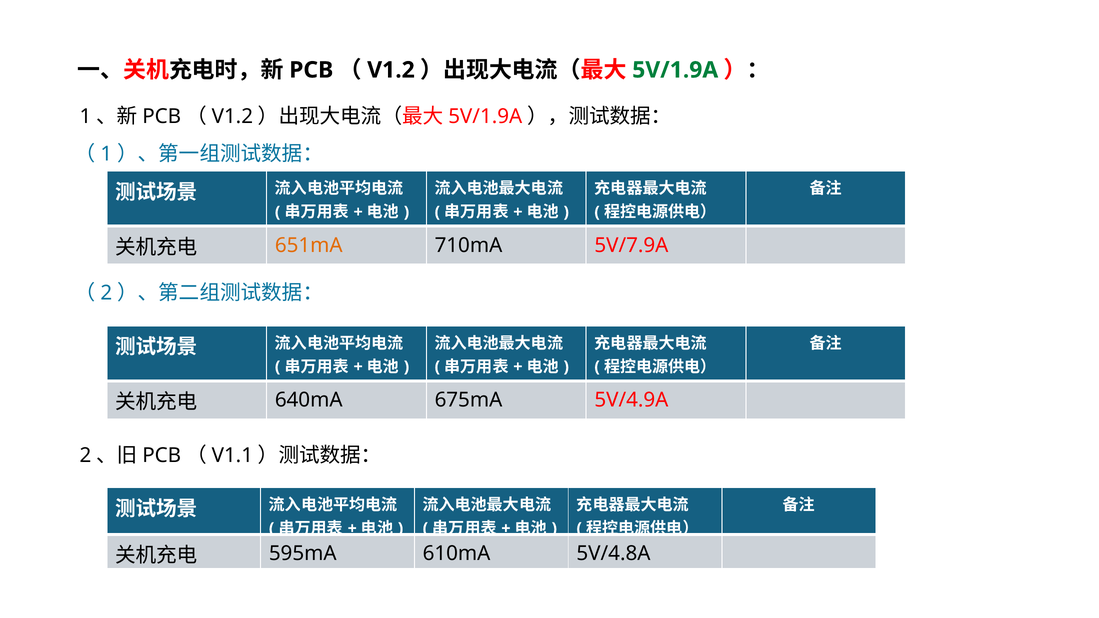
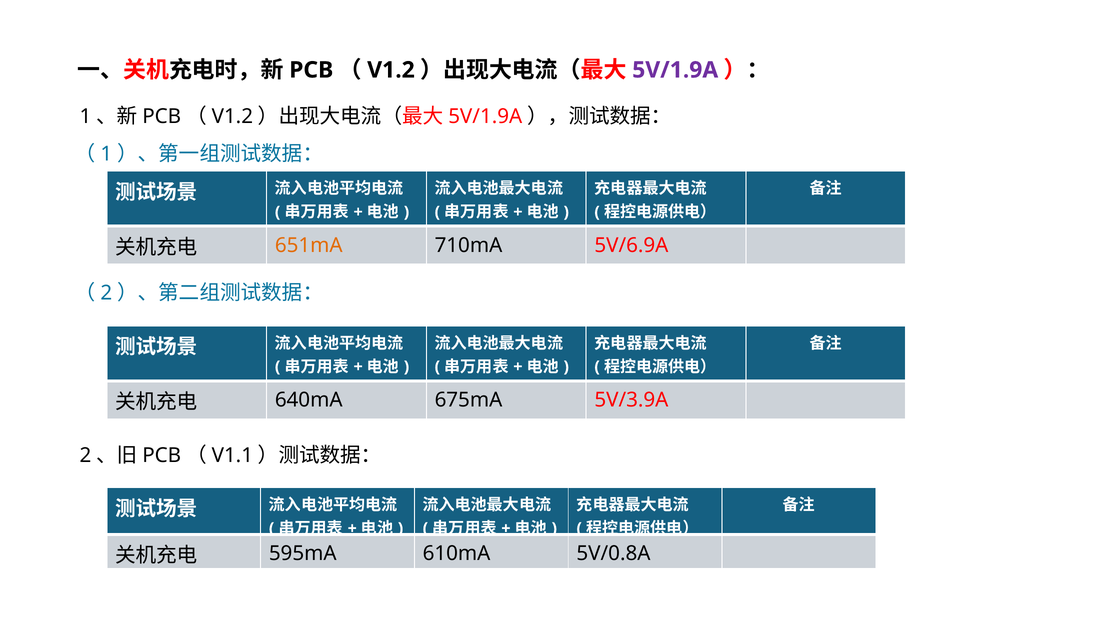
5V/1.9A colour: green -> purple
5V/7.9A: 5V/7.9A -> 5V/6.9A
5V/4.9A: 5V/4.9A -> 5V/3.9A
5V/4.8A: 5V/4.8A -> 5V/0.8A
